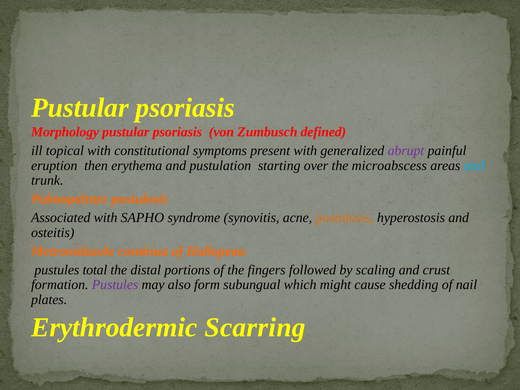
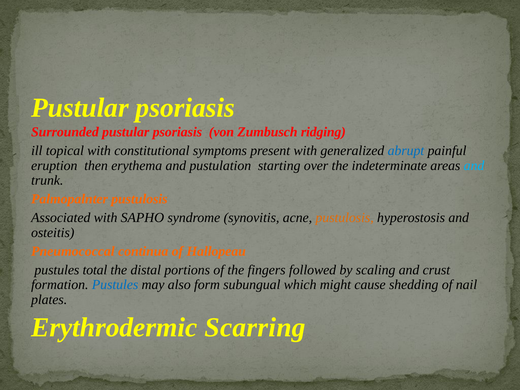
Morphology: Morphology -> Surrounded
defined: defined -> ridging
abrupt colour: purple -> blue
microabscess: microabscess -> indeterminate
Metronidazole: Metronidazole -> Pneumococcal
Pustules at (115, 285) colour: purple -> blue
